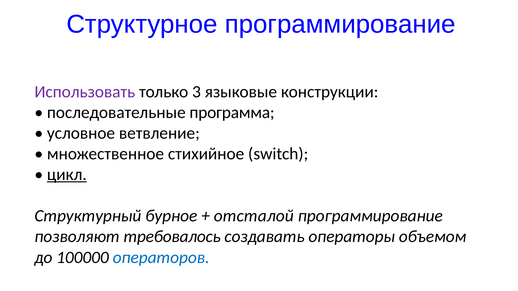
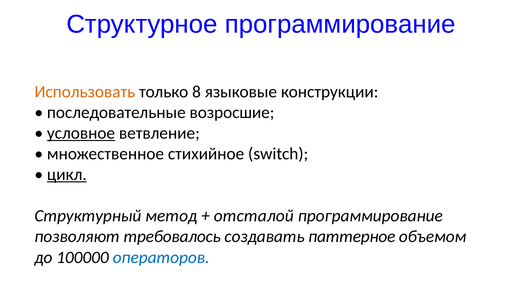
Использовать colour: purple -> orange
3: 3 -> 8
программа: программа -> возросшие
условное underline: none -> present
бурное: бурное -> метод
операторы: операторы -> паттерное
